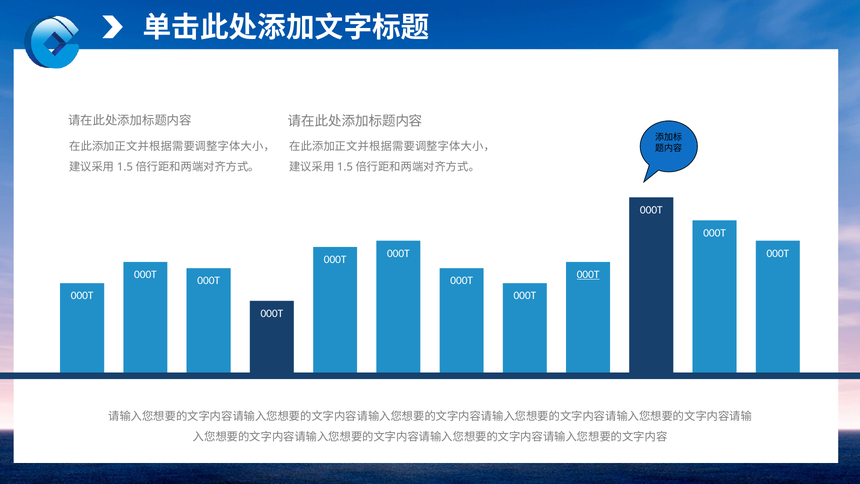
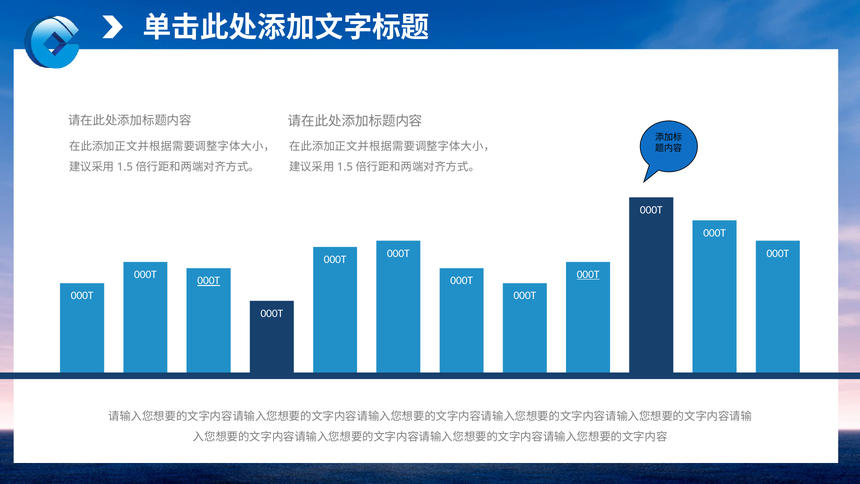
000T at (209, 281) underline: none -> present
